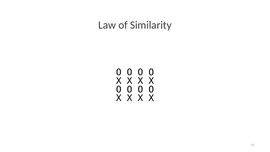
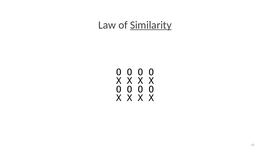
Similarity underline: none -> present
